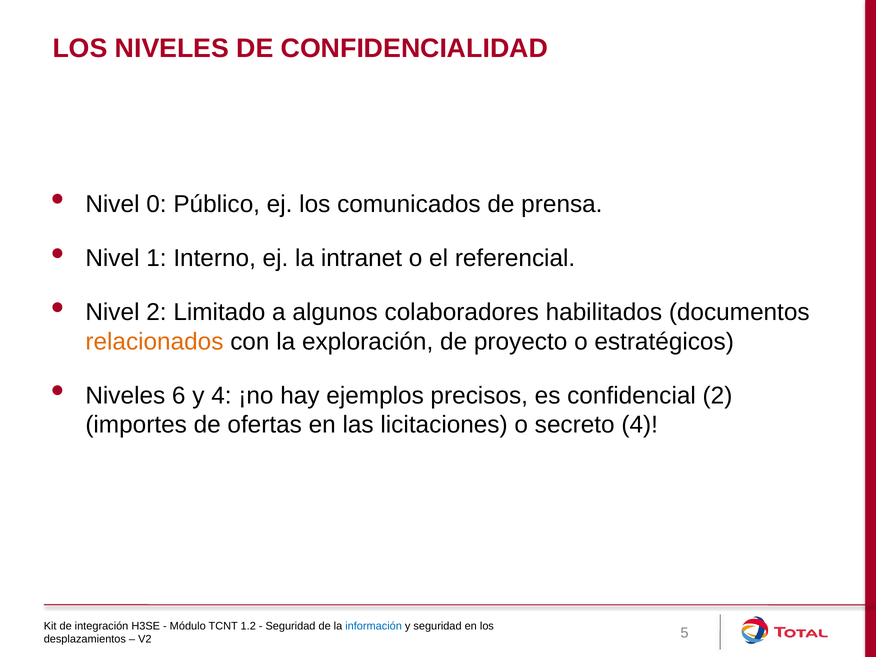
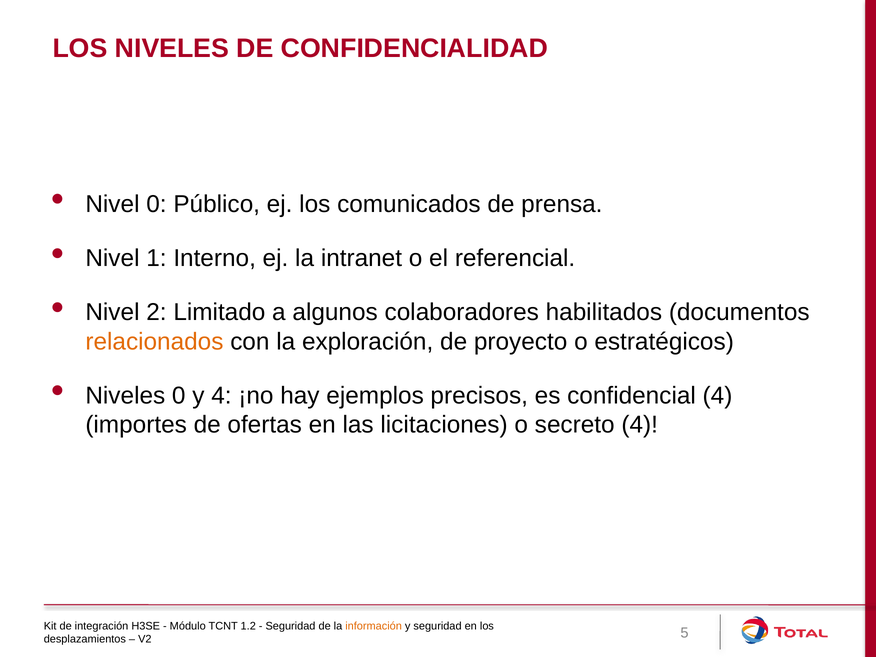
Niveles 6: 6 -> 0
confidencial 2: 2 -> 4
información colour: blue -> orange
